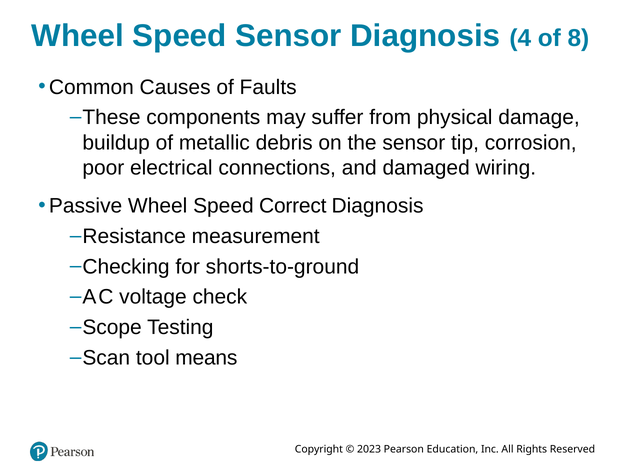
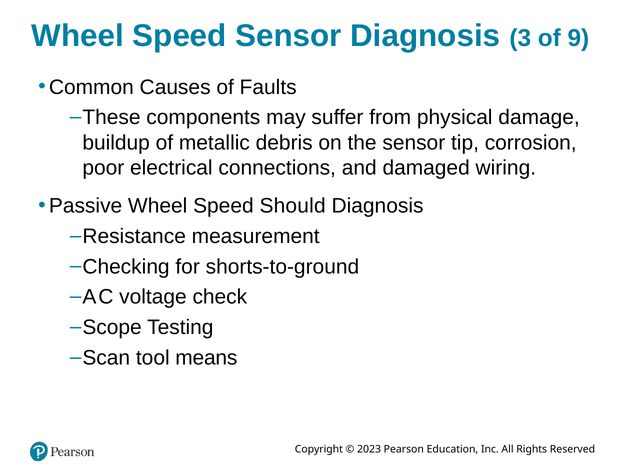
4: 4 -> 3
8: 8 -> 9
Correct: Correct -> Should
